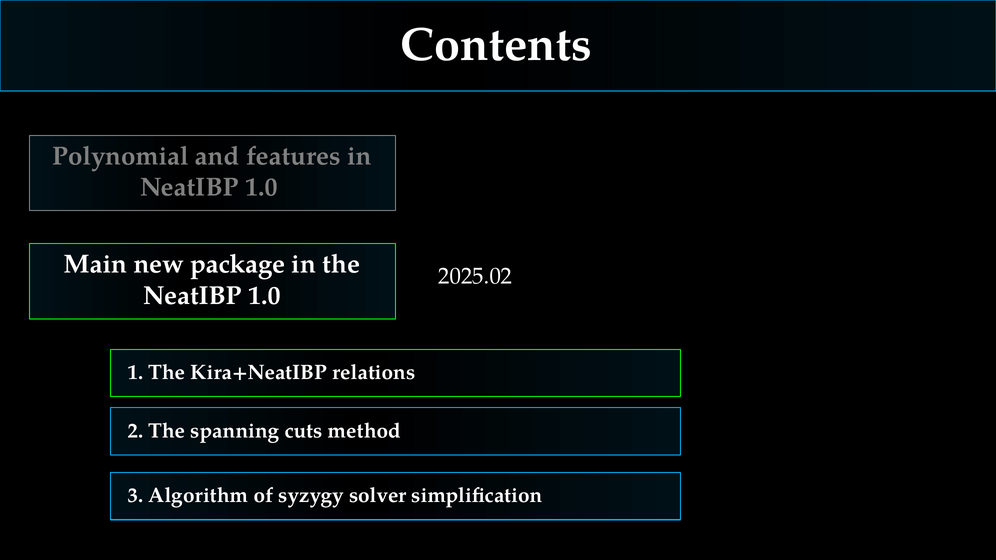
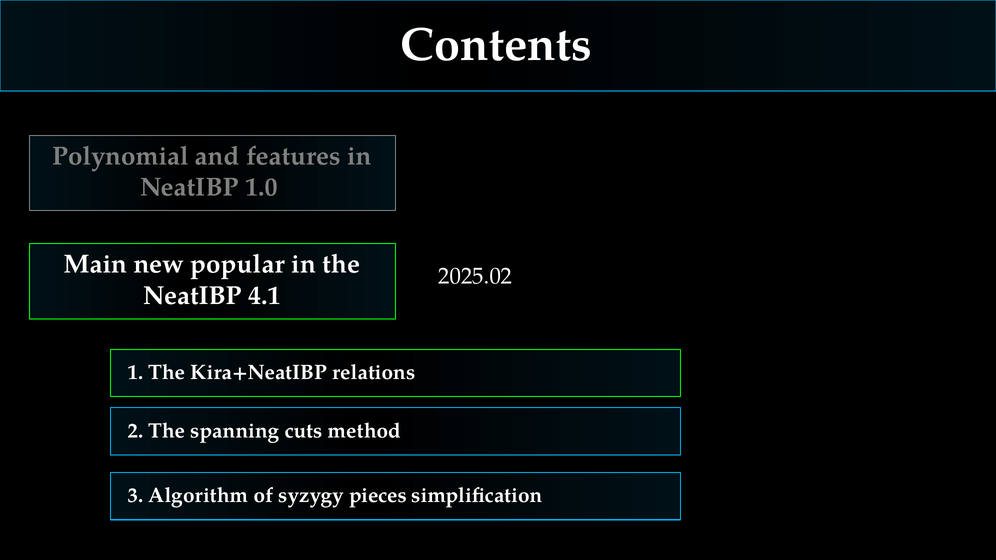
package: package -> popular
1.0 at (265, 296): 1.0 -> 4.1
solver: solver -> pieces
